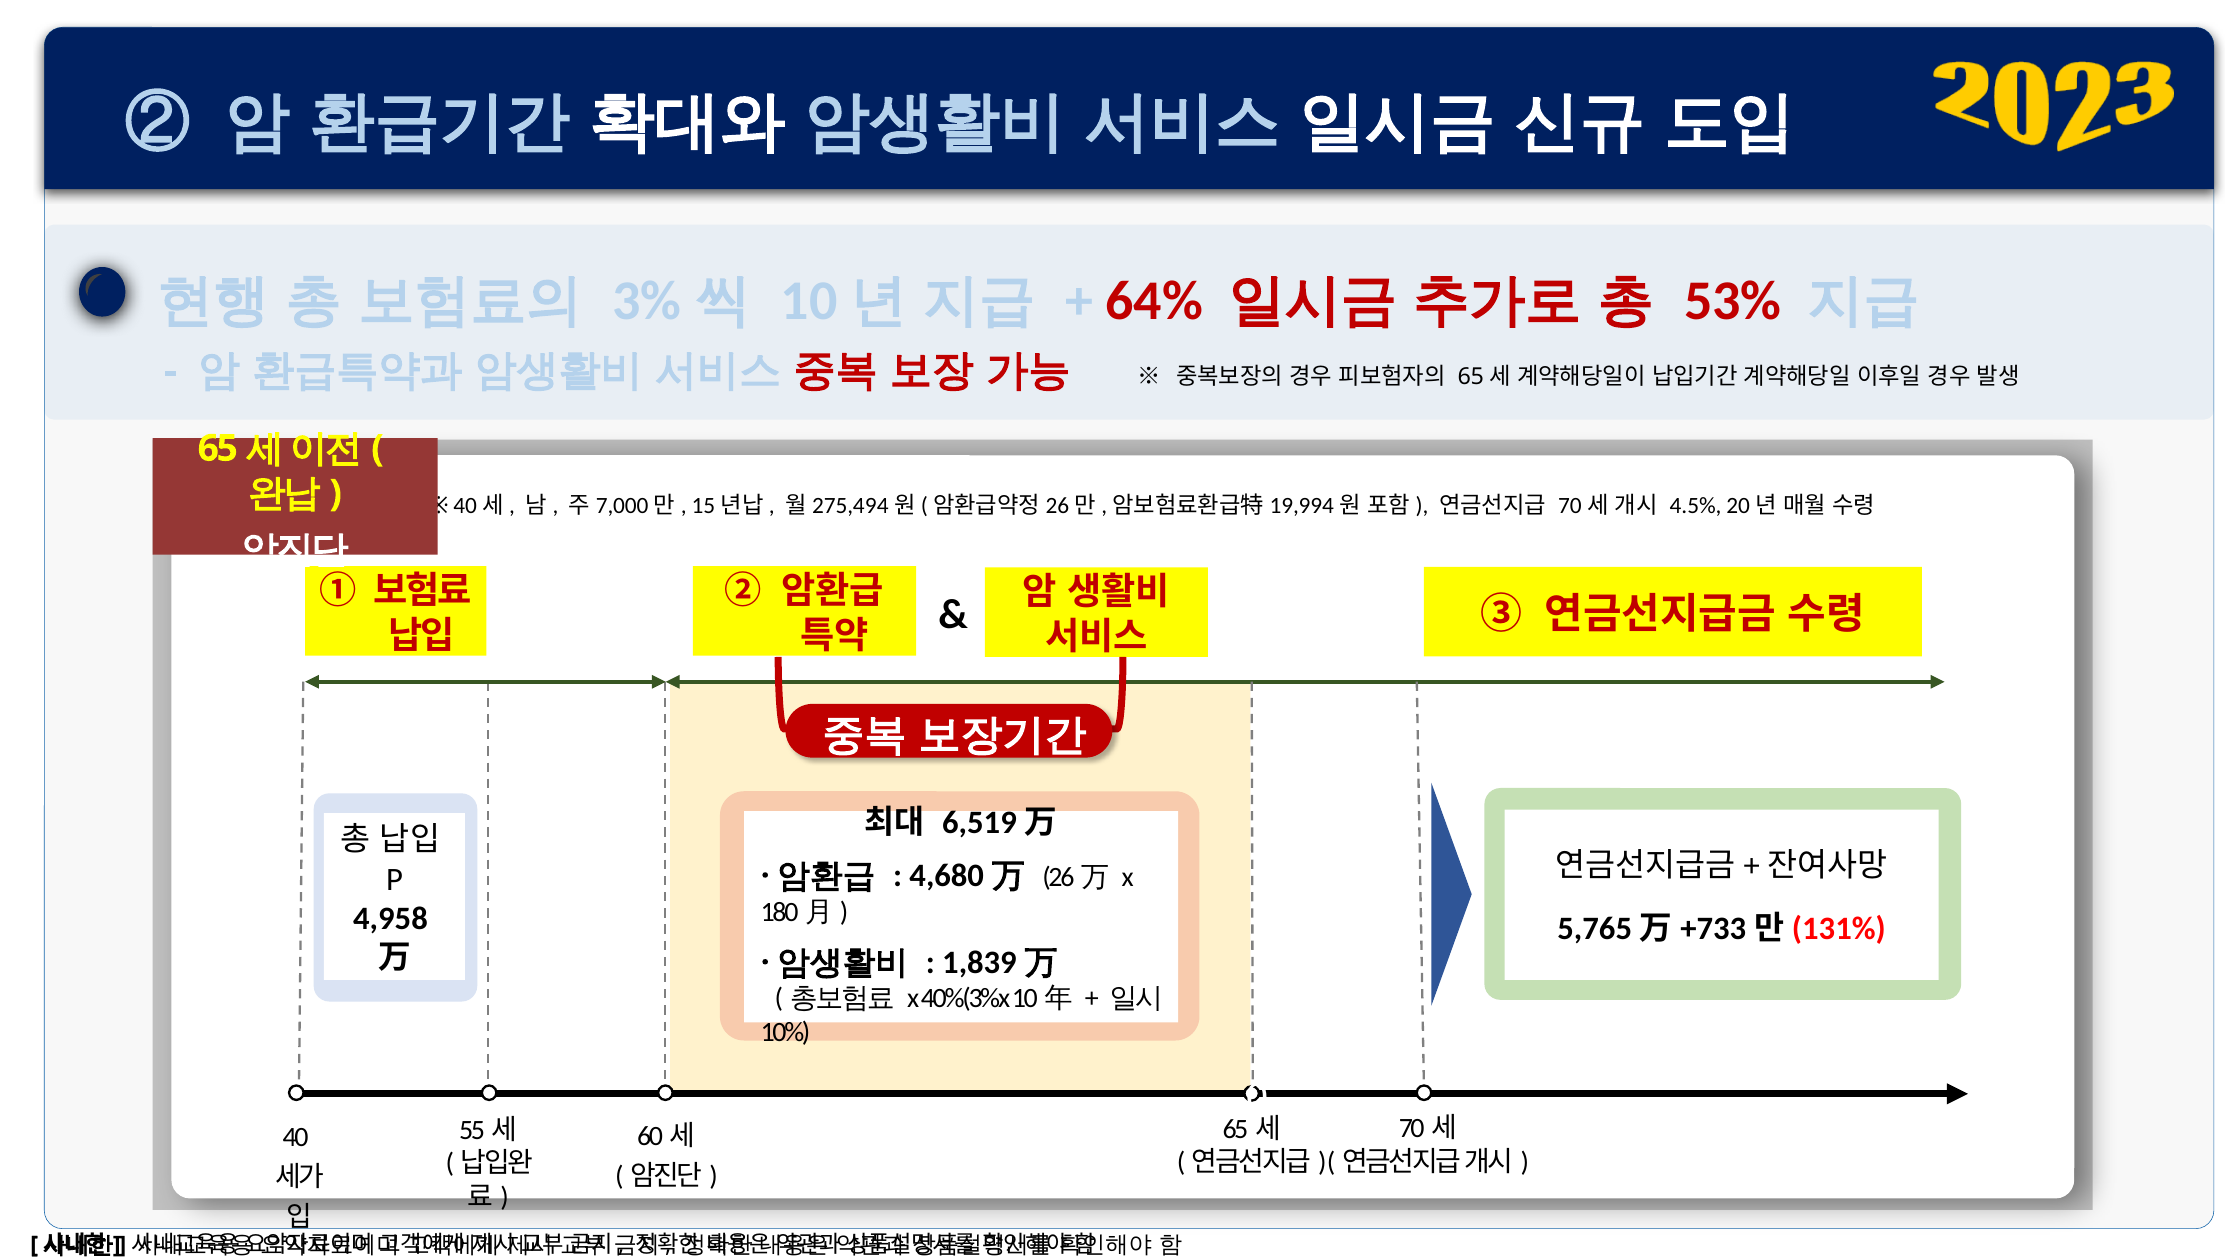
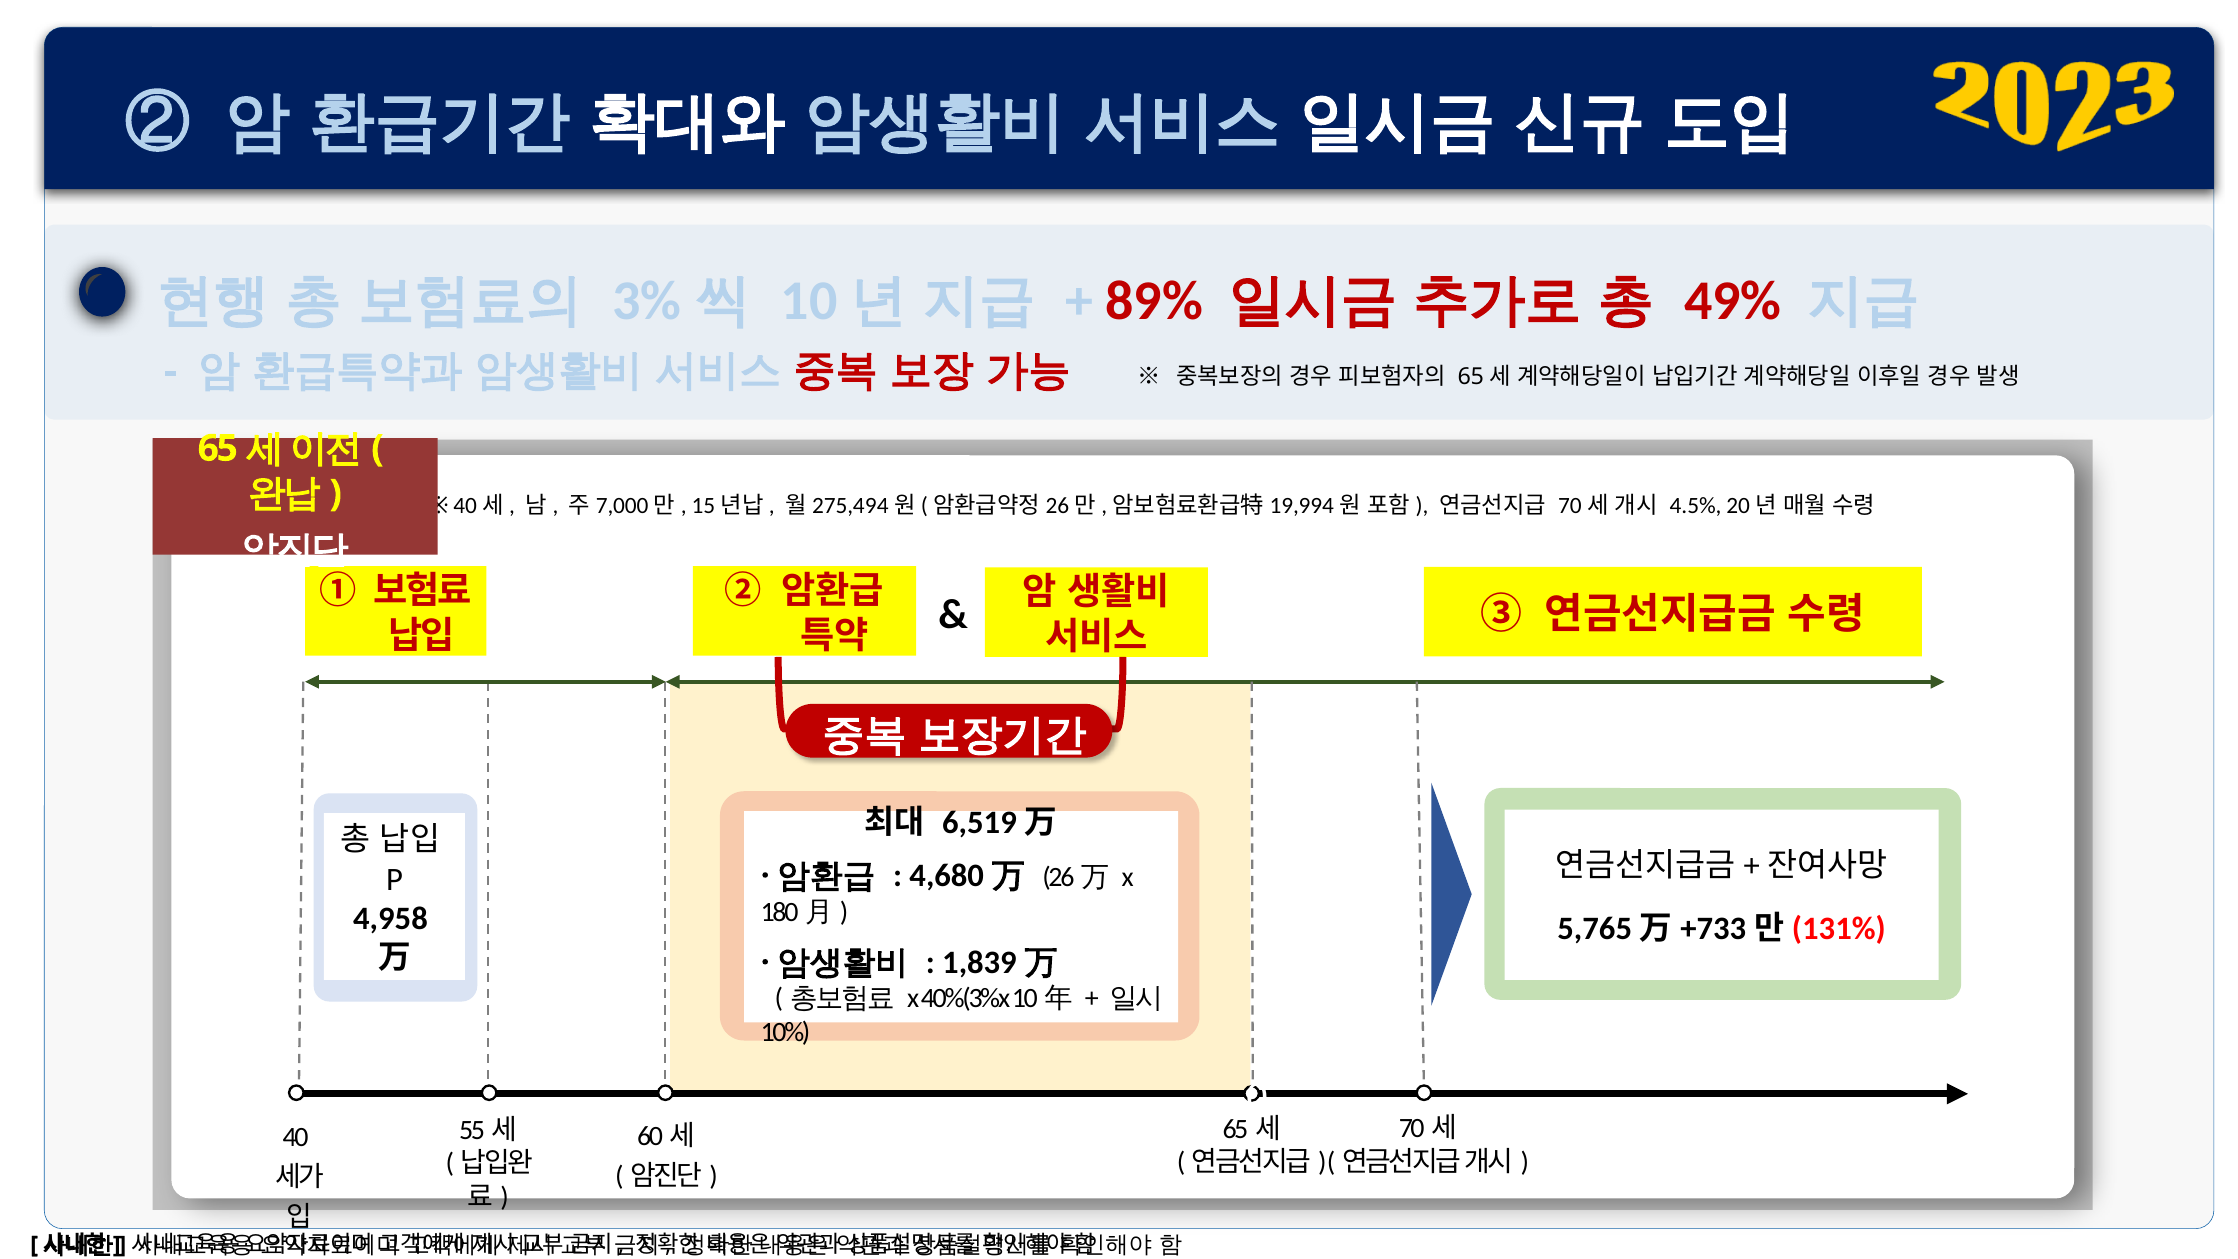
64%: 64% -> 89%
53%: 53% -> 49%
